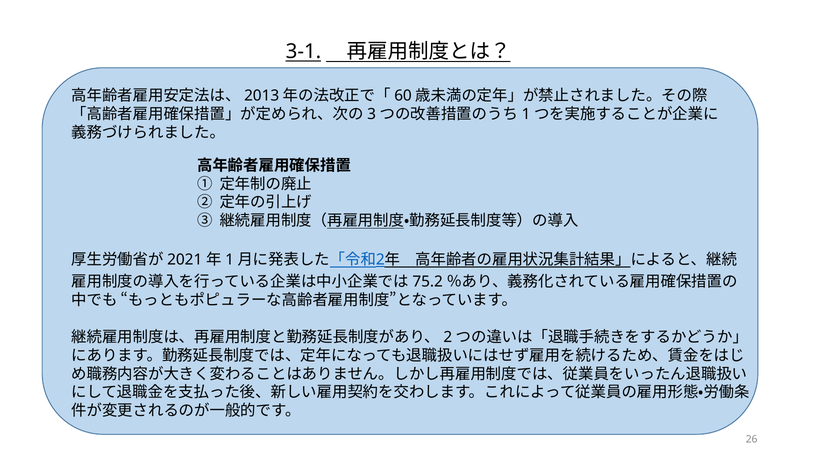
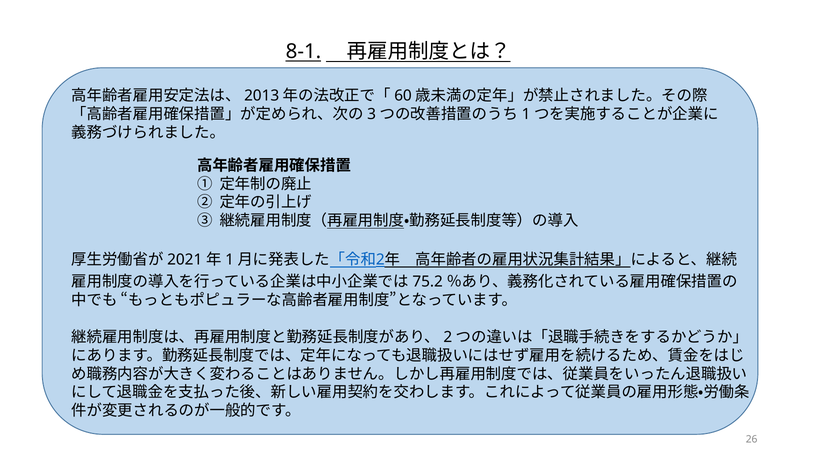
3-1: 3-1 -> 8-1
